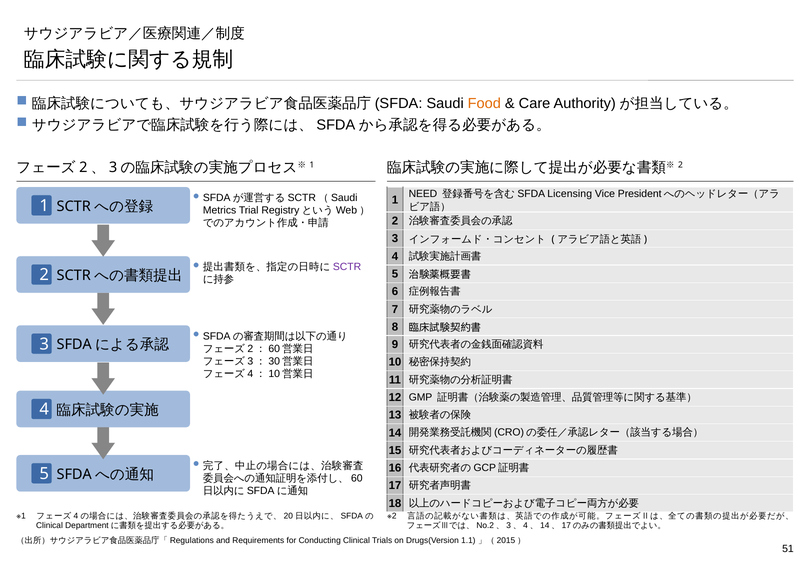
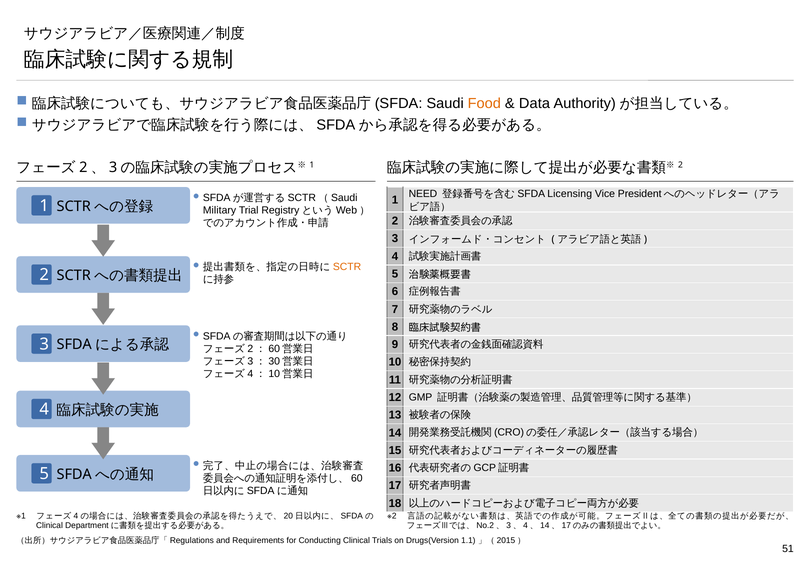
Care: Care -> Data
Metrics: Metrics -> Military
SCTR colour: purple -> orange
